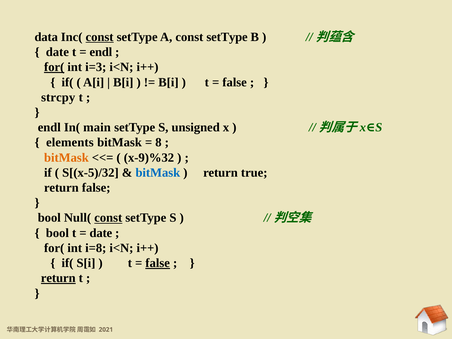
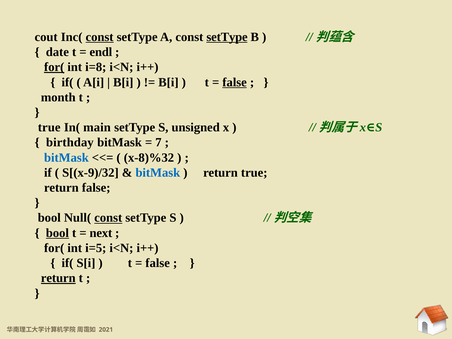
data: data -> cout
setType at (227, 37) underline: none -> present
i=3: i=3 -> i=8
false at (235, 82) underline: none -> present
strcpy: strcpy -> month
endl at (49, 127): endl -> true
elements: elements -> birthday
8: 8 -> 7
bitMask at (66, 158) colour: orange -> blue
x-9)%32: x-9)%32 -> x-8)%32
S[(x-5)/32: S[(x-5)/32 -> S[(x-9)/32
bool at (57, 233) underline: none -> present
date at (101, 233): date -> next
i=8: i=8 -> i=5
false at (158, 263) underline: present -> none
